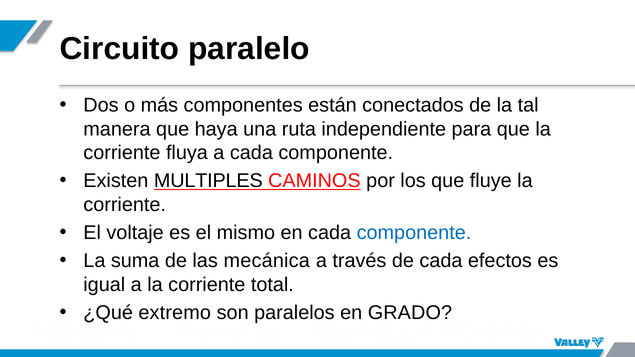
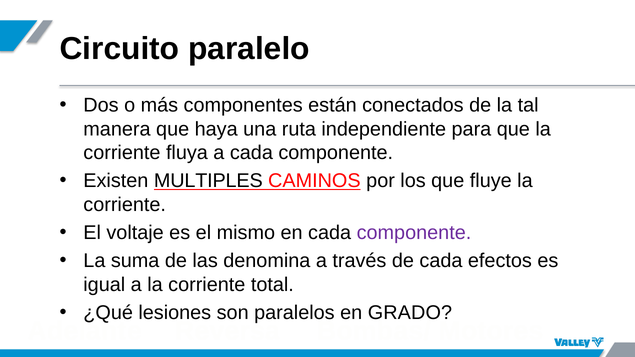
componente at (414, 233) colour: blue -> purple
mecánica: mecánica -> denomina
extremo: extremo -> lesiones
